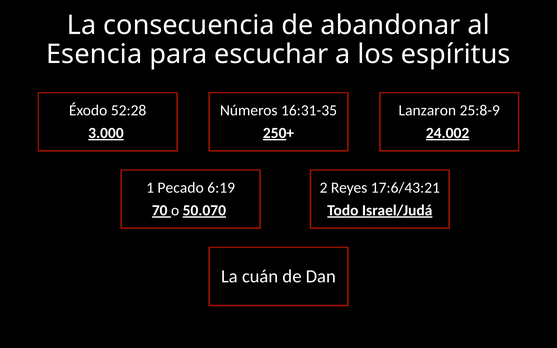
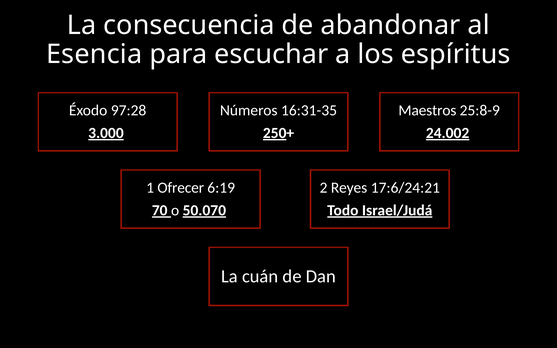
52:28: 52:28 -> 97:28
Lanzaron: Lanzaron -> Maestros
Pecado: Pecado -> Ofrecer
17:6/43:21: 17:6/43:21 -> 17:6/24:21
